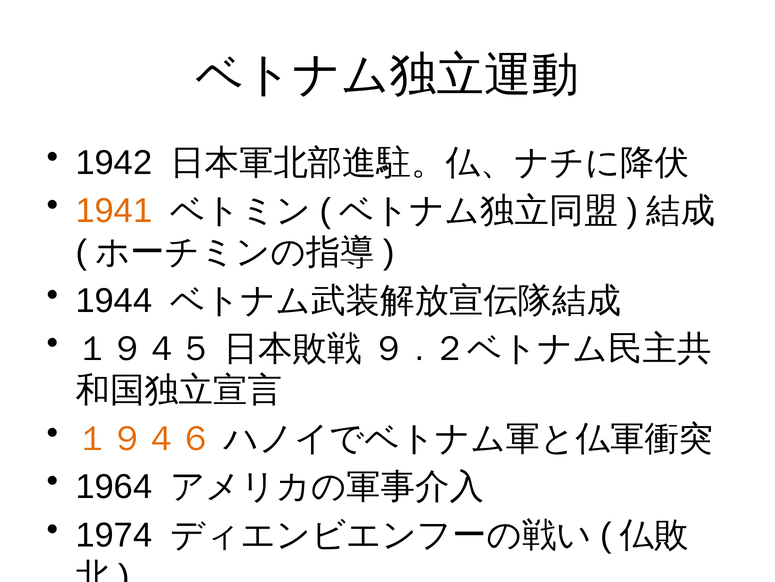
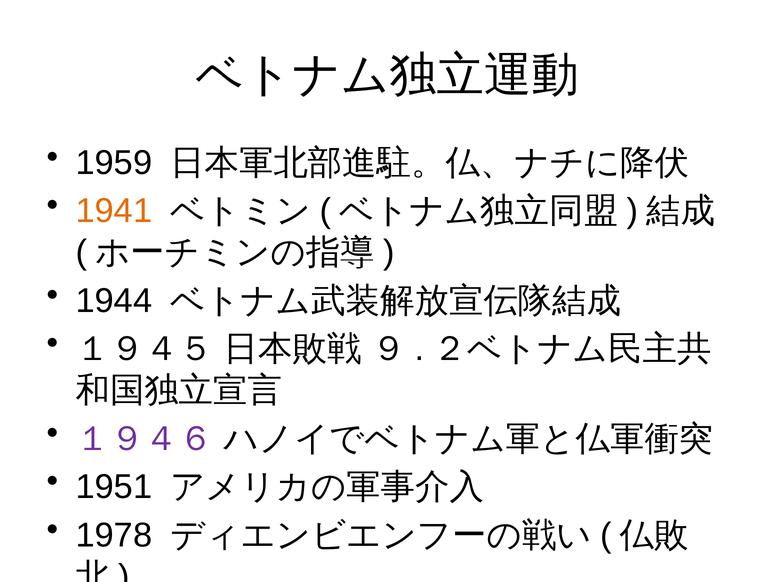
1942: 1942 -> 1959
１９４６ colour: orange -> purple
1964: 1964 -> 1951
1974: 1974 -> 1978
